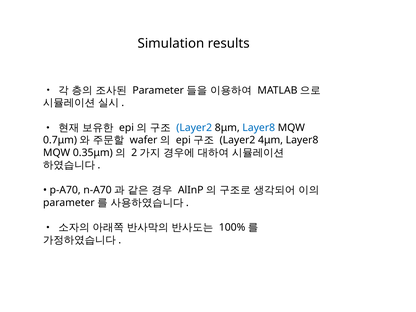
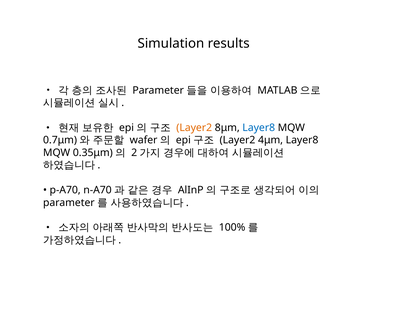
Layer2 at (194, 128) colour: blue -> orange
